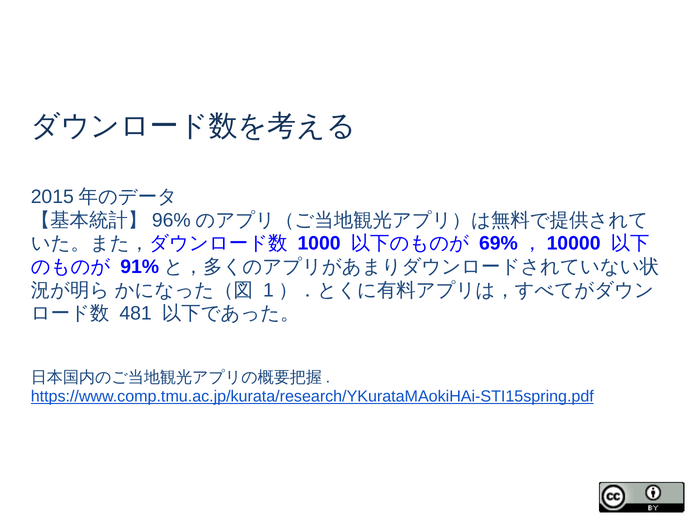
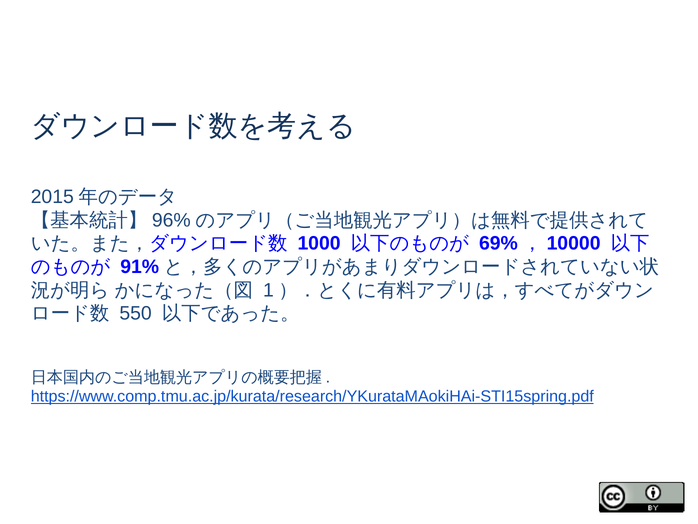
481: 481 -> 550
